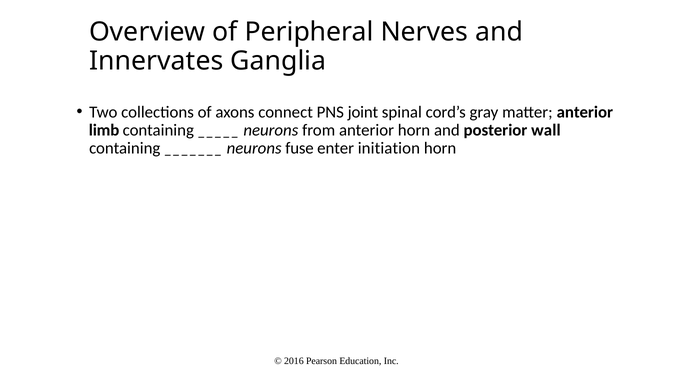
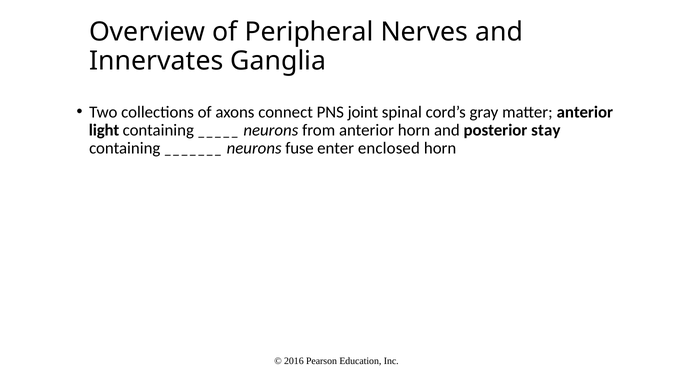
limb: limb -> light
wall: wall -> stay
initiation: initiation -> enclosed
